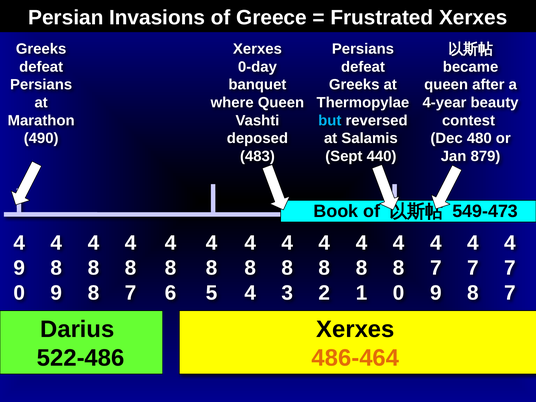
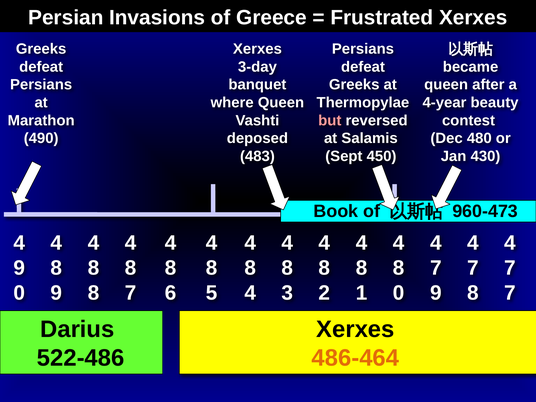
0-day: 0-day -> 3-day
but colour: light blue -> pink
440: 440 -> 450
879: 879 -> 430
549-473: 549-473 -> 960-473
